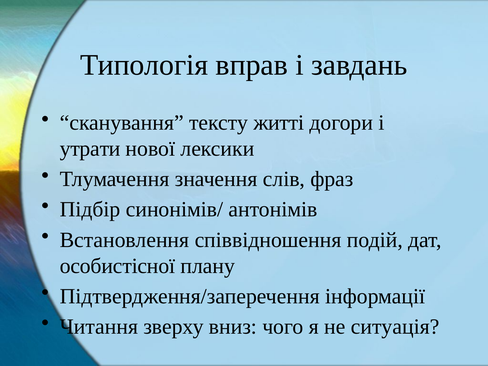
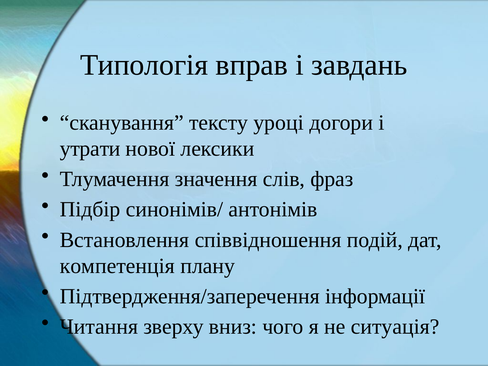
житті: житті -> уроці
особистісної: особистісної -> компетенція
